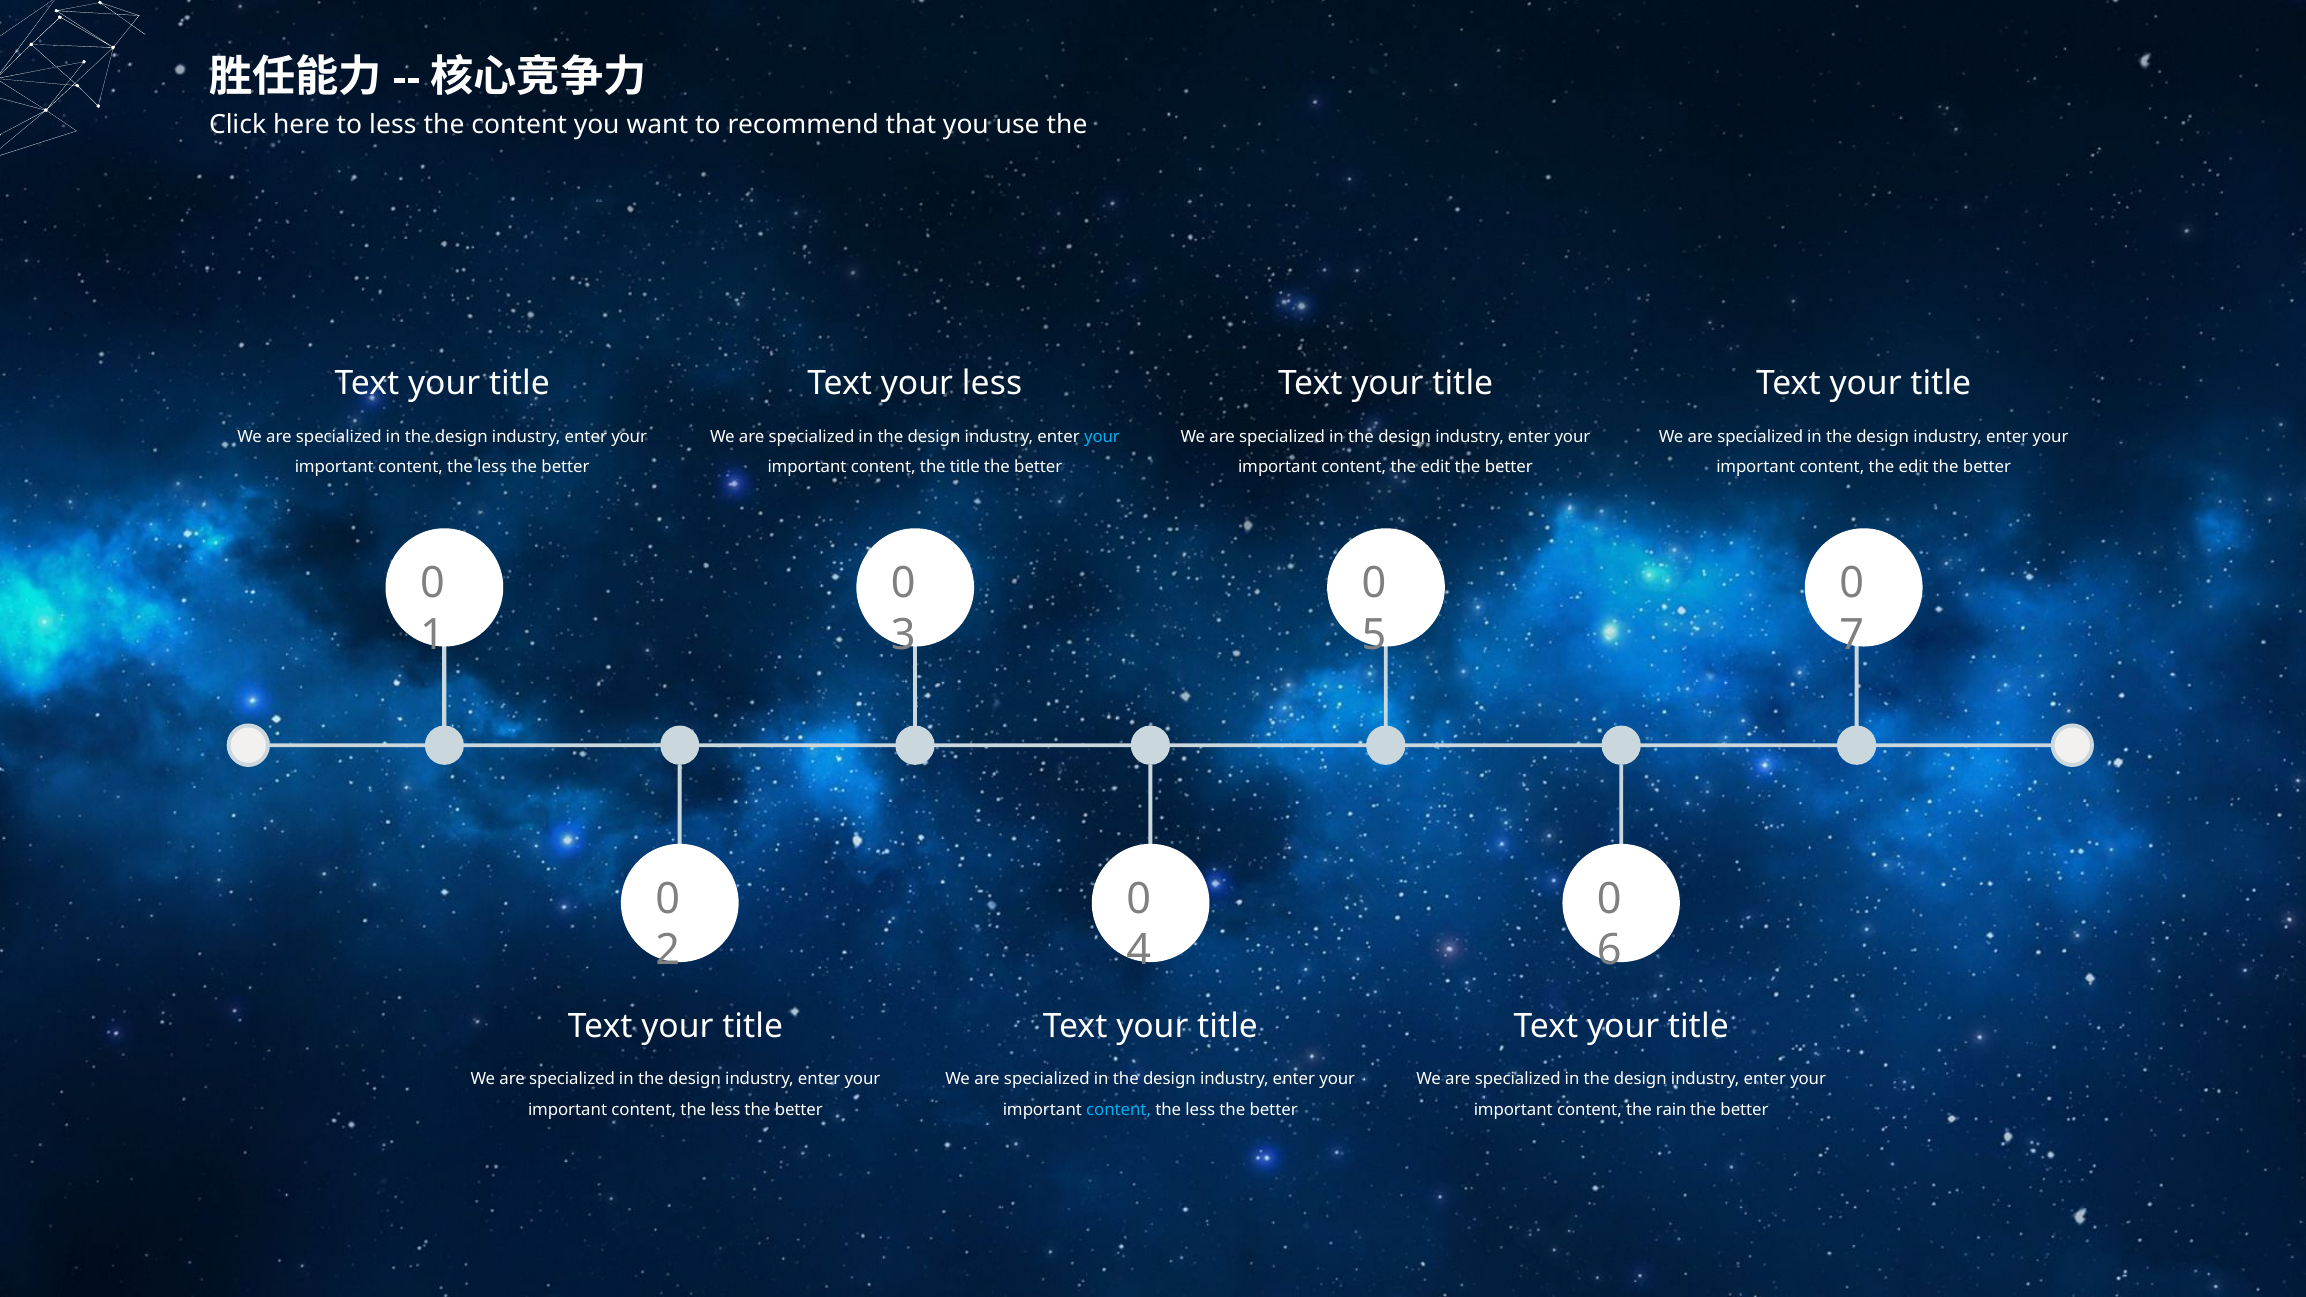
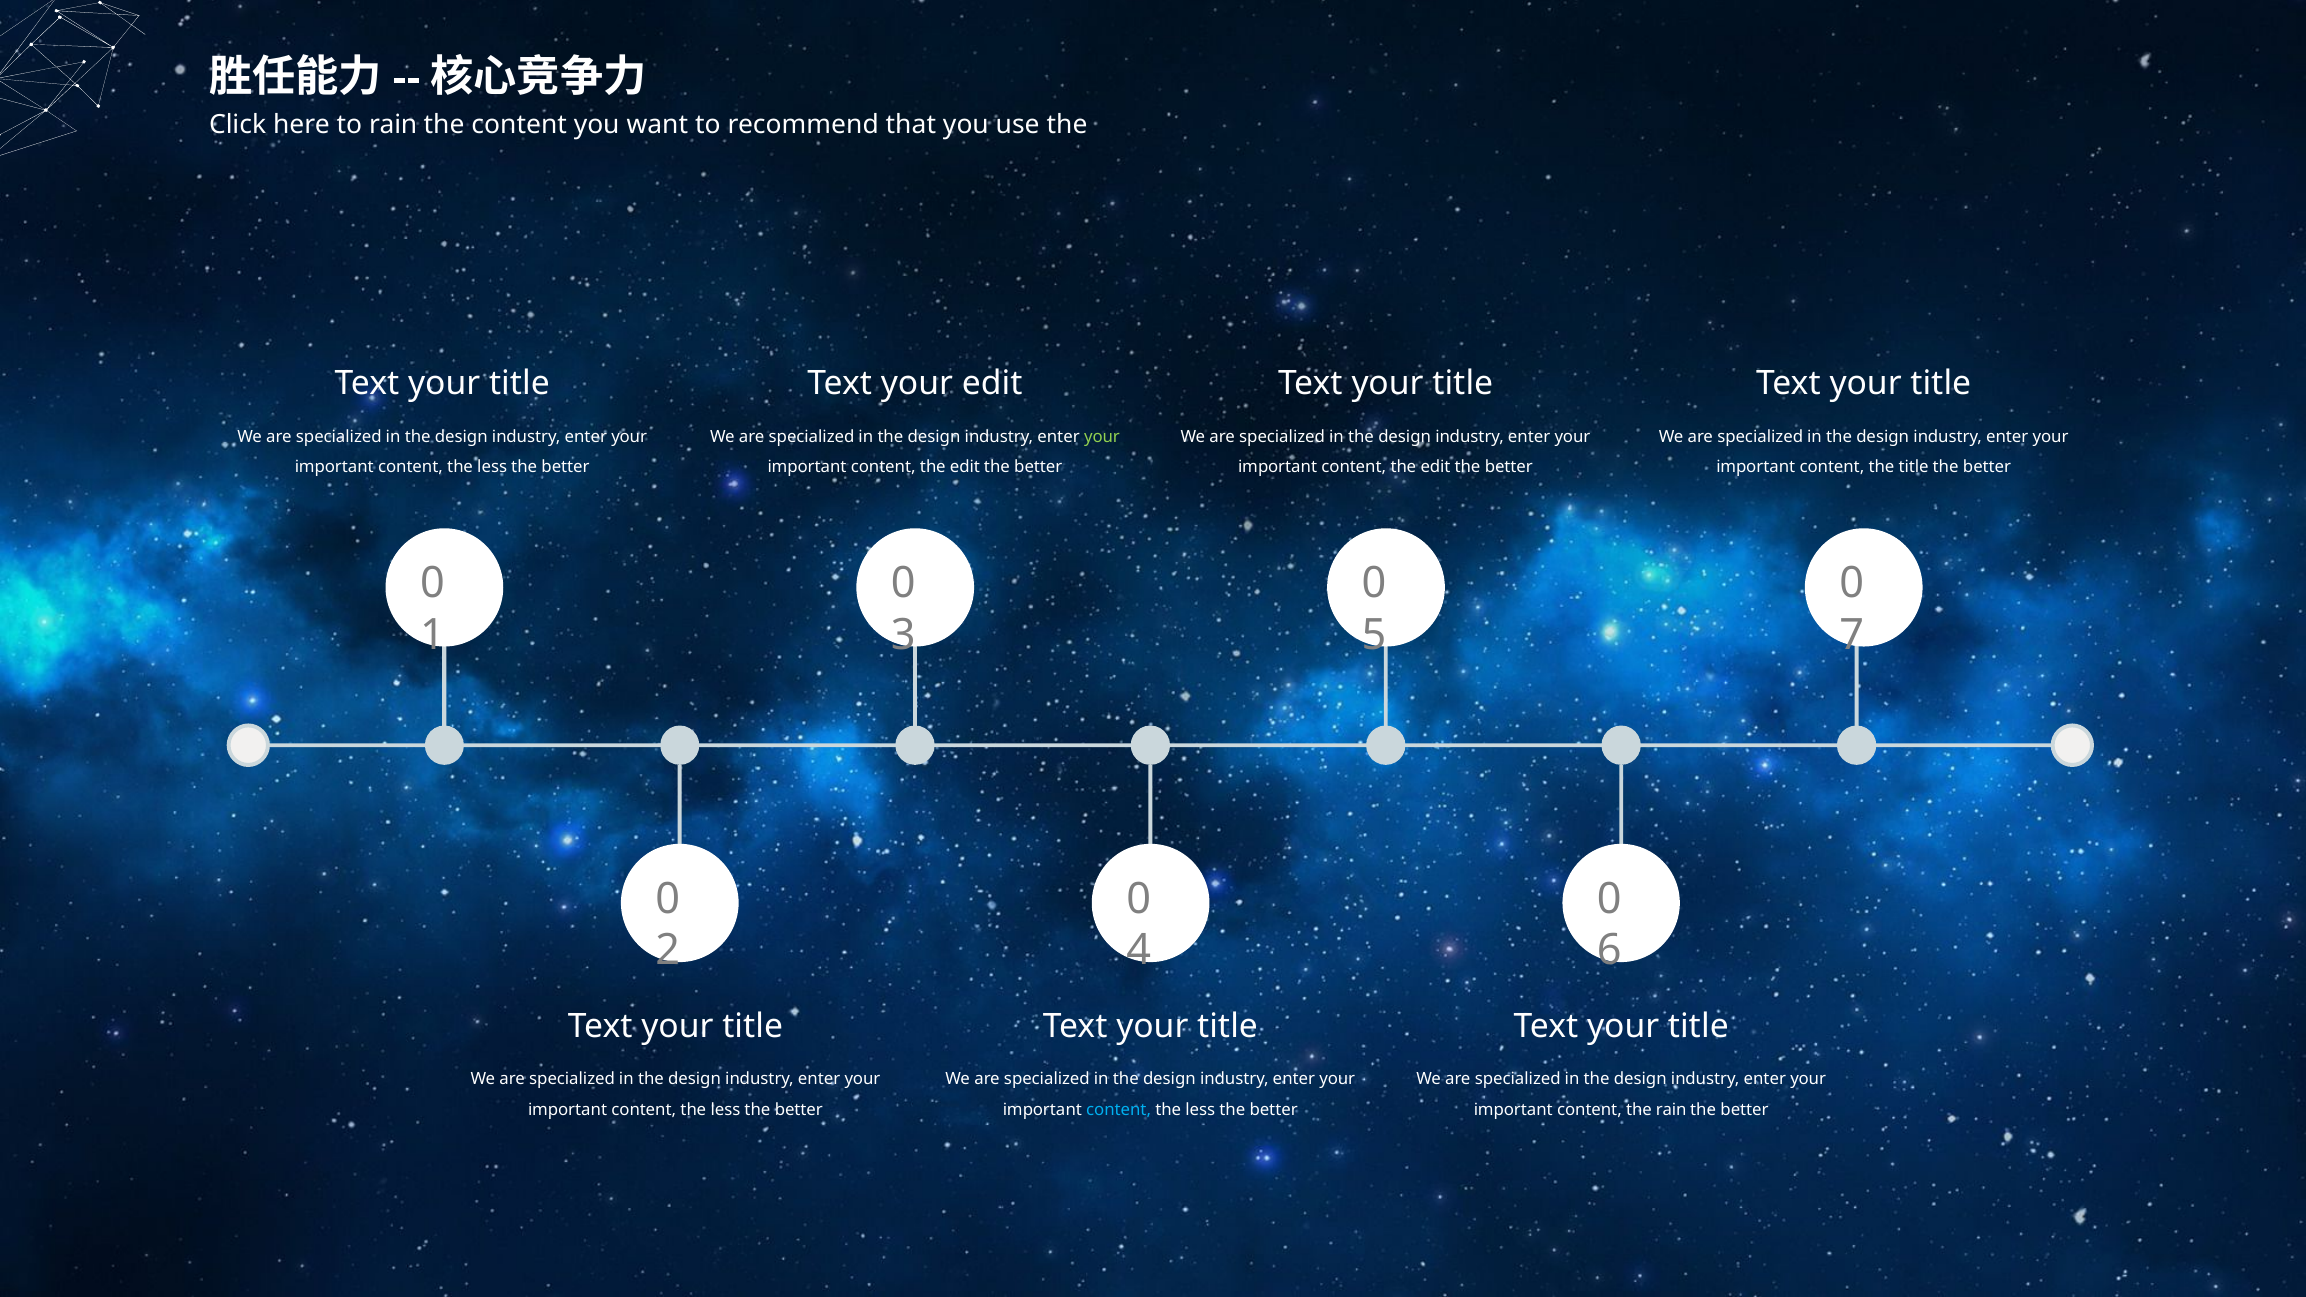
to less: less -> rain
your less: less -> edit
your at (1102, 437) colour: light blue -> light green
title at (965, 467): title -> edit
edit at (1914, 467): edit -> title
